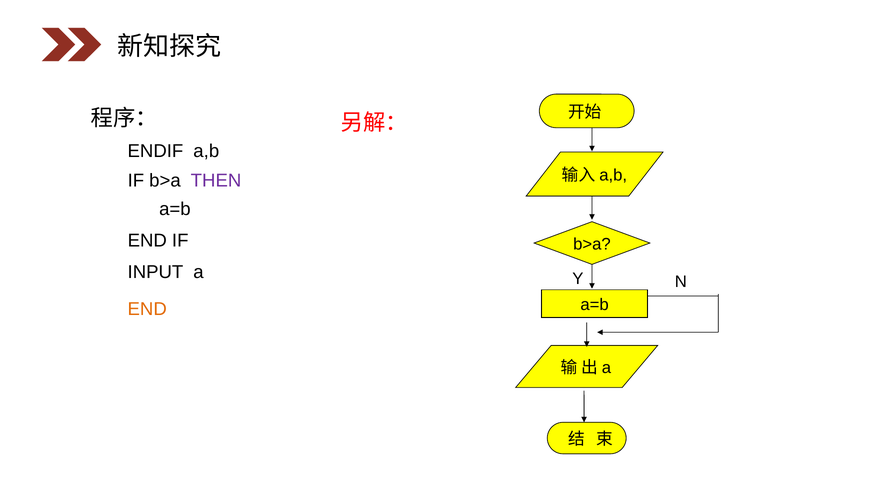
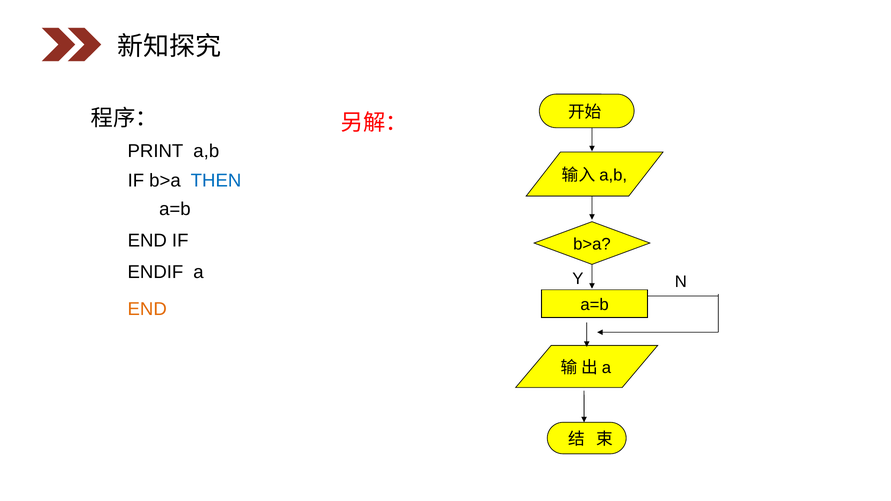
ENDIF: ENDIF -> PRINT
THEN colour: purple -> blue
INPUT: INPUT -> ENDIF
